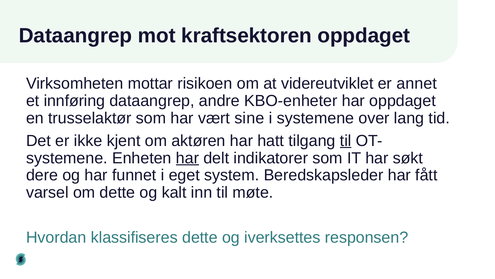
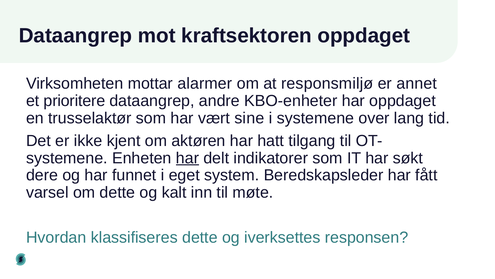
risikoen: risikoen -> alarmer
videreutviklet: videreutviklet -> responsmiljø
innføring: innføring -> prioritere
til at (346, 140) underline: present -> none
